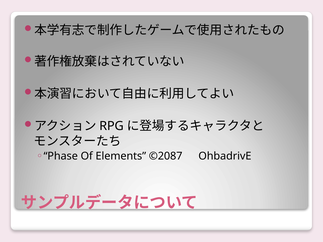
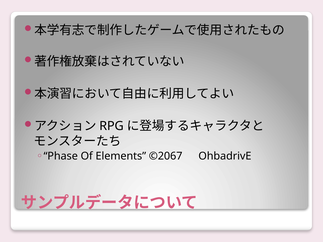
©2087: ©2087 -> ©2067
